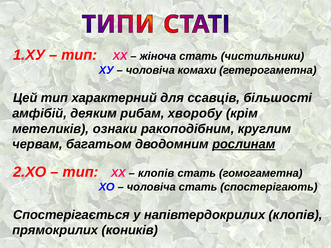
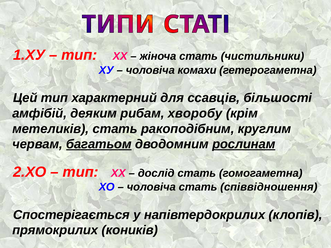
метеликів ознаки: ознаки -> стать
багатьом underline: none -> present
клопів at (156, 173): клопів -> дослід
спостерігають: спостерігають -> співвідношення
